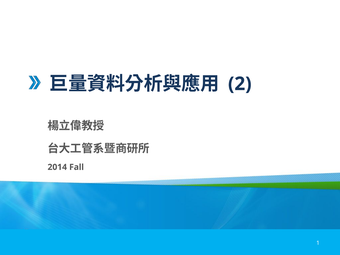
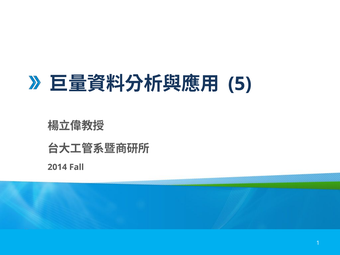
2: 2 -> 5
